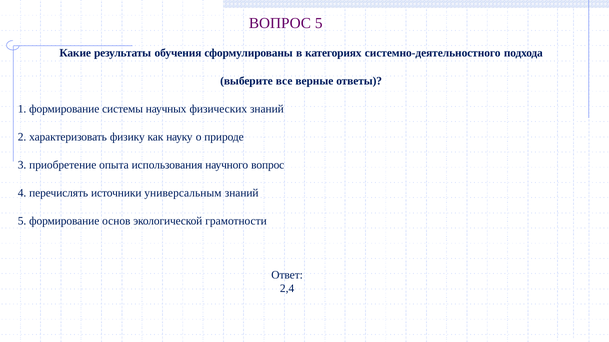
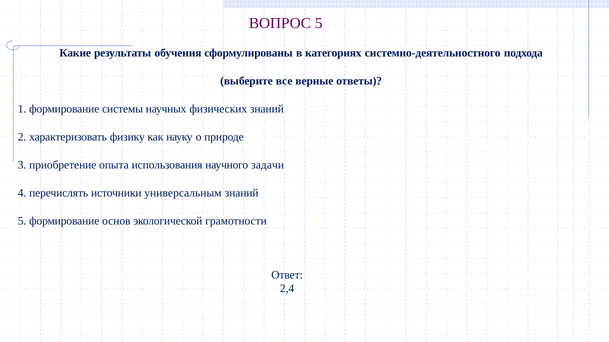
научного вопрос: вопрос -> задачи
